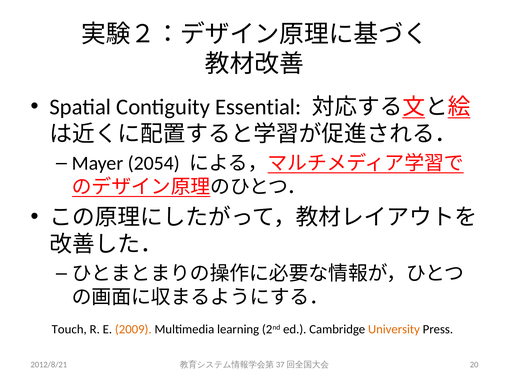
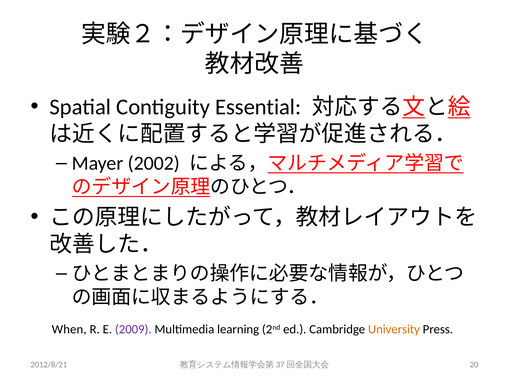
2054: 2054 -> 2002
Touch: Touch -> When
2009 colour: orange -> purple
